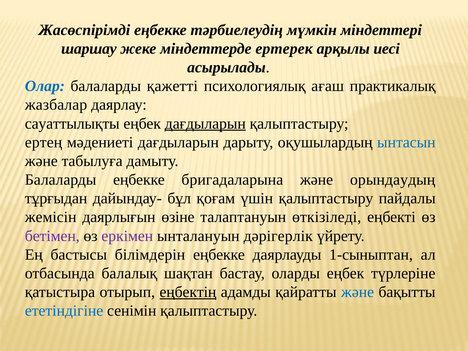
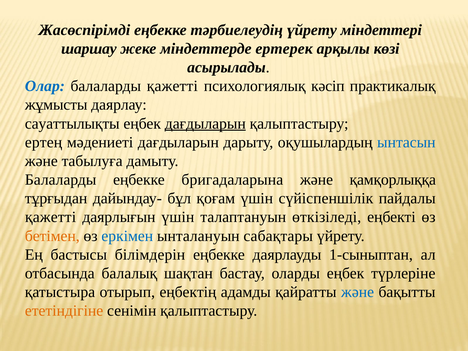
тәрбиелеудің мүмкін: мүмкін -> үйрету
иесі: иесі -> көзі
ағаш: ағаш -> кәсіп
жазбалар: жазбалар -> жұмысты
орындаудың: орындаудың -> қамқорлыққа
үшін қалыптастыру: қалыптастыру -> сүйіспеншілік
жемісін at (51, 217): жемісін -> қажеттi
даярлығын өзіне: өзіне -> үшін
бетімен colour: purple -> orange
еркімен colour: purple -> blue
дәрігерлік: дәрігерлік -> сабақтары
еңбектің underline: present -> none
ететіндігіне colour: blue -> orange
